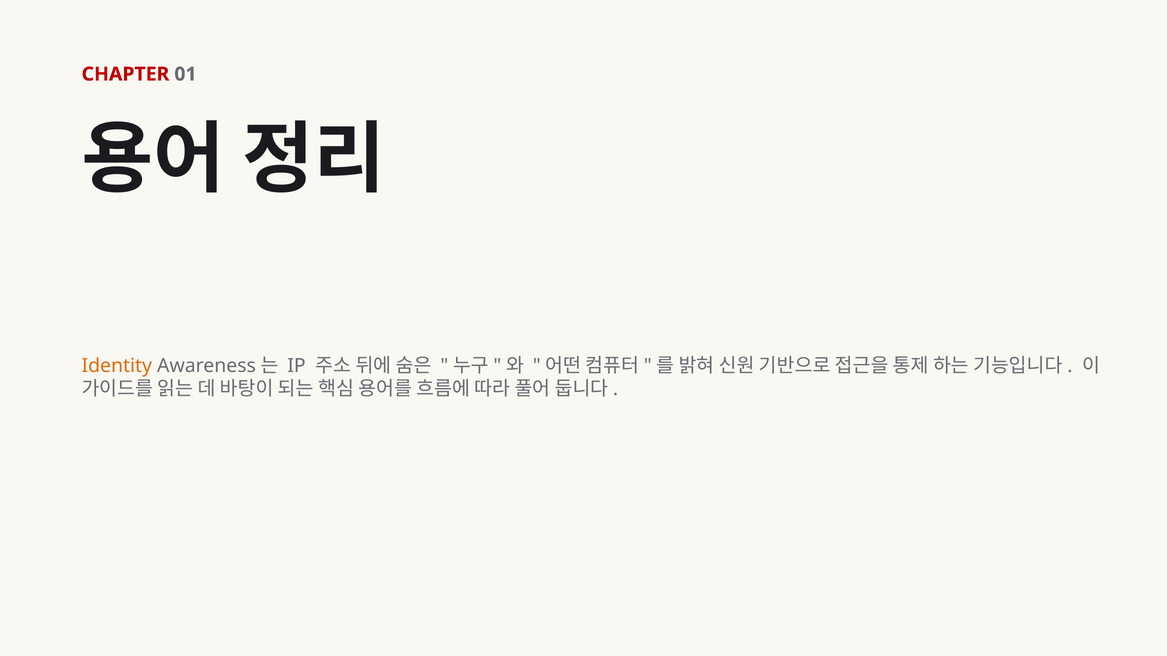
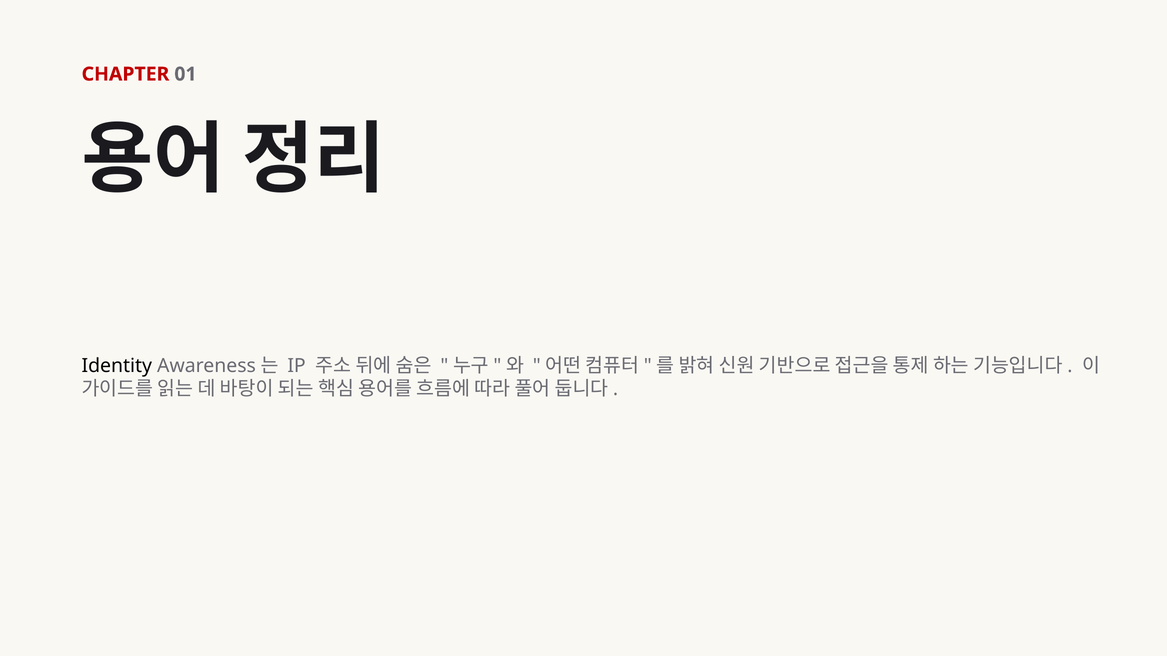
Identity colour: orange -> black
